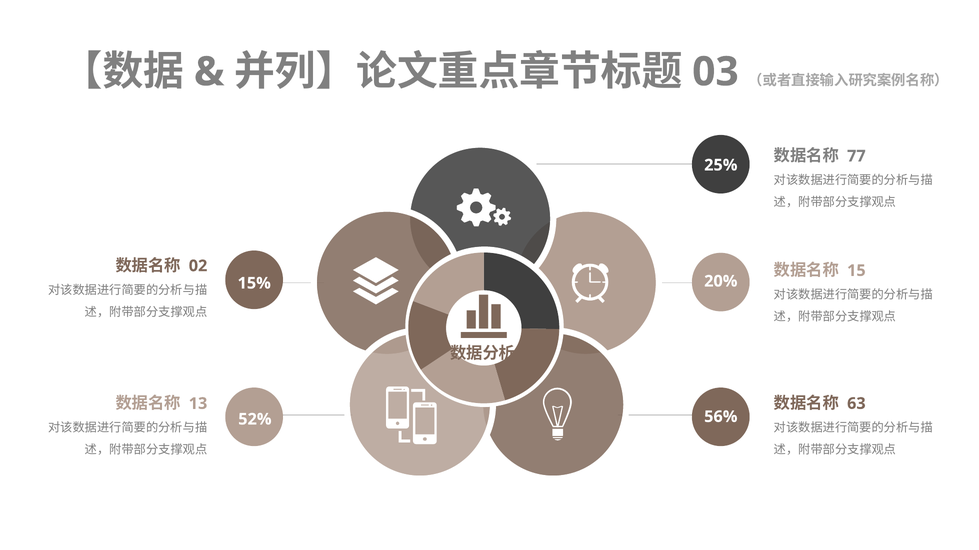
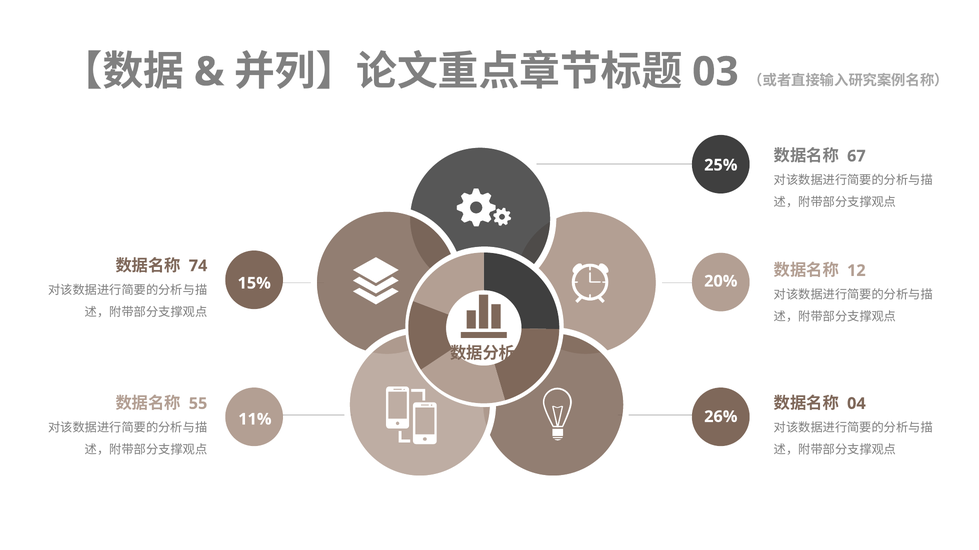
77: 77 -> 67
02: 02 -> 74
15: 15 -> 12
13: 13 -> 55
63: 63 -> 04
56%: 56% -> 26%
52%: 52% -> 11%
